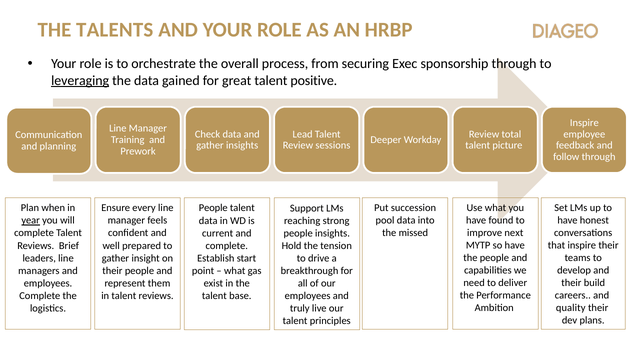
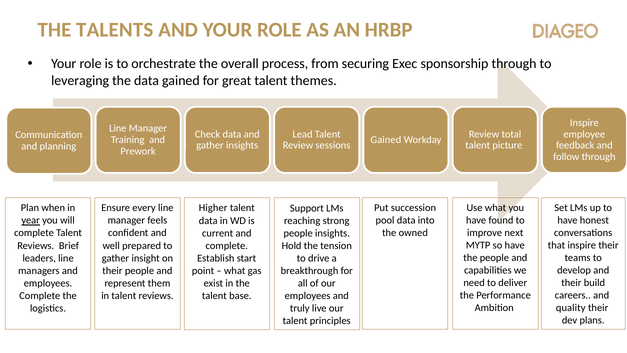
leveraging underline: present -> none
positive: positive -> themes
Deeper at (386, 140): Deeper -> Gained
People at (213, 208): People -> Higher
missed: missed -> owned
